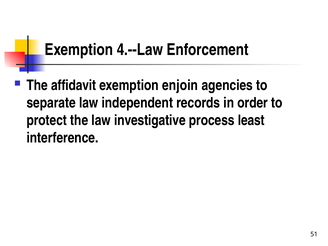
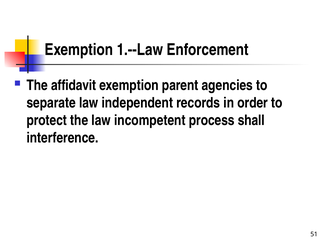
4.--Law: 4.--Law -> 1.--Law
enjoin: enjoin -> parent
investigative: investigative -> incompetent
least: least -> shall
